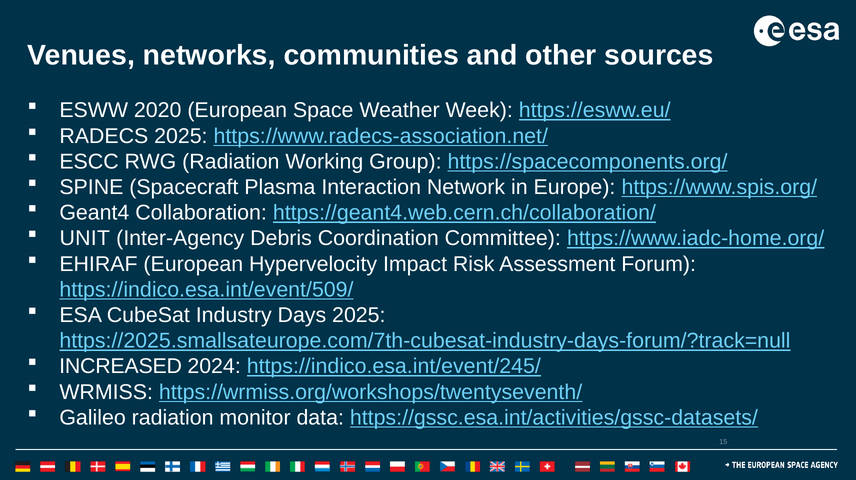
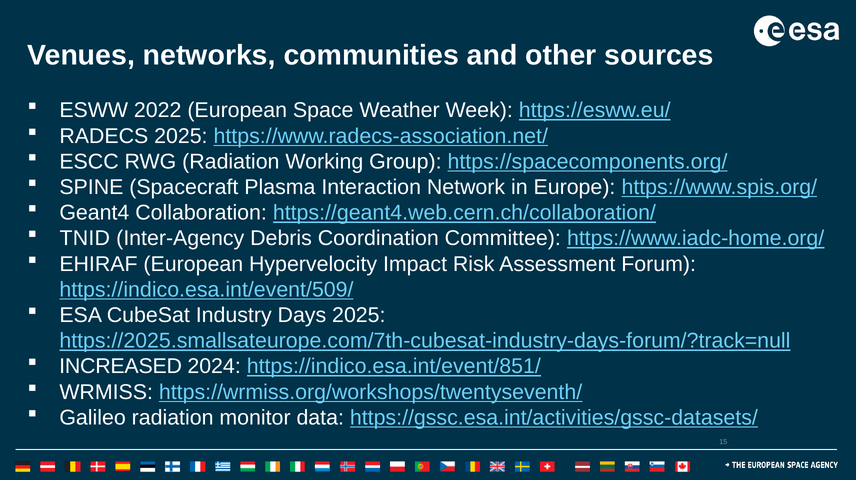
2020: 2020 -> 2022
UNIT: UNIT -> TNID
https://indico.esa.int/event/245/: https://indico.esa.int/event/245/ -> https://indico.esa.int/event/851/
